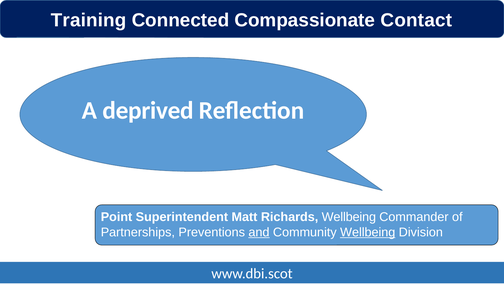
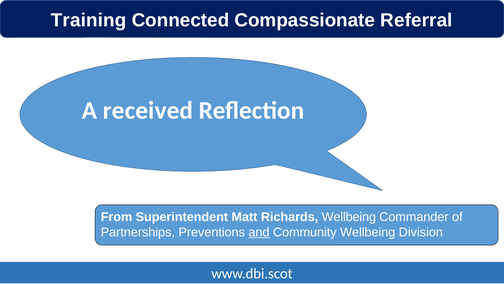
Contact: Contact -> Referral
deprived: deprived -> received
Point: Point -> From
Wellbeing at (368, 232) underline: present -> none
